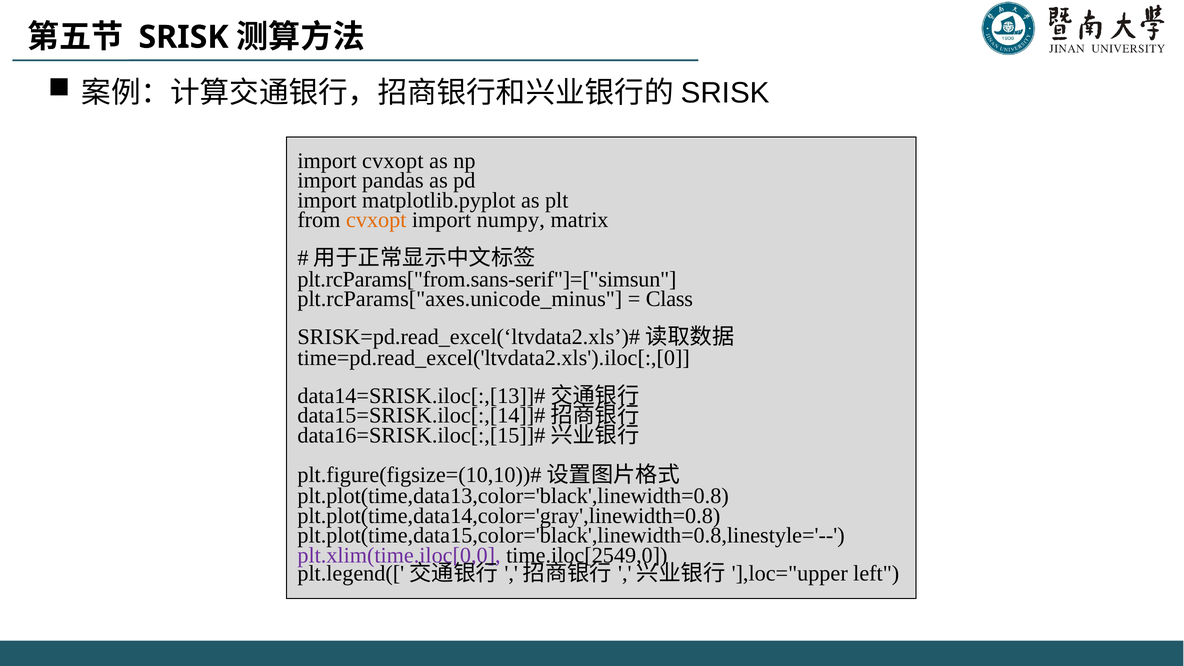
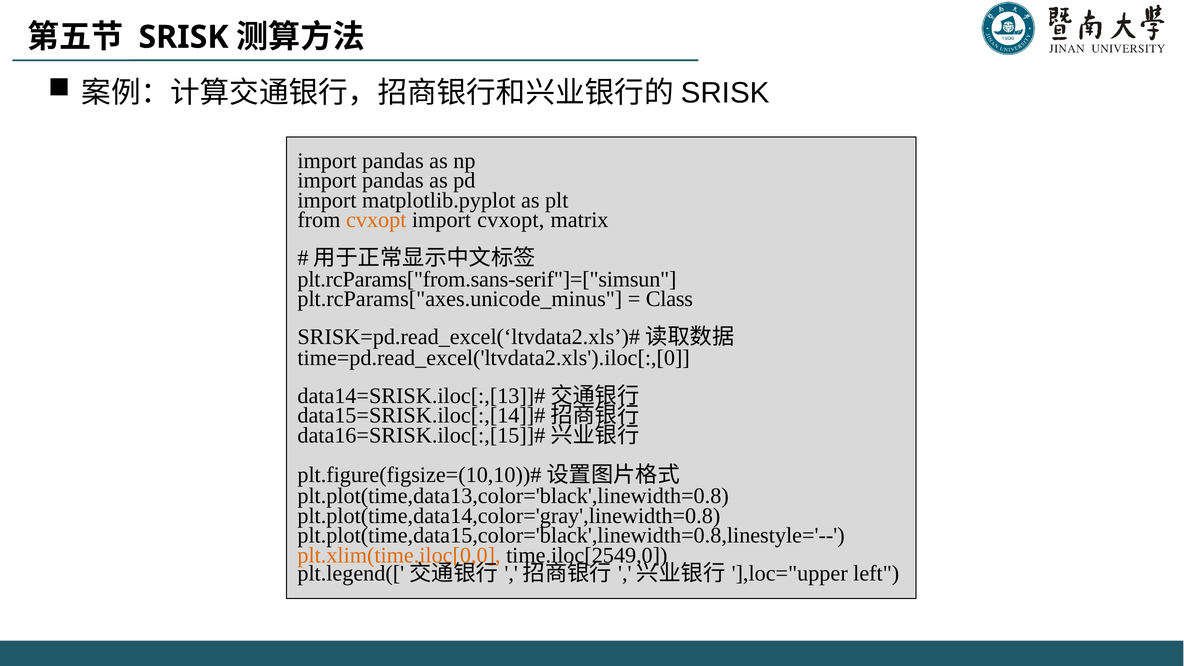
cvxopt at (393, 161): cvxopt -> pandas
import numpy: numpy -> cvxopt
plt.xlim(time.iloc[0,0 colour: purple -> orange
